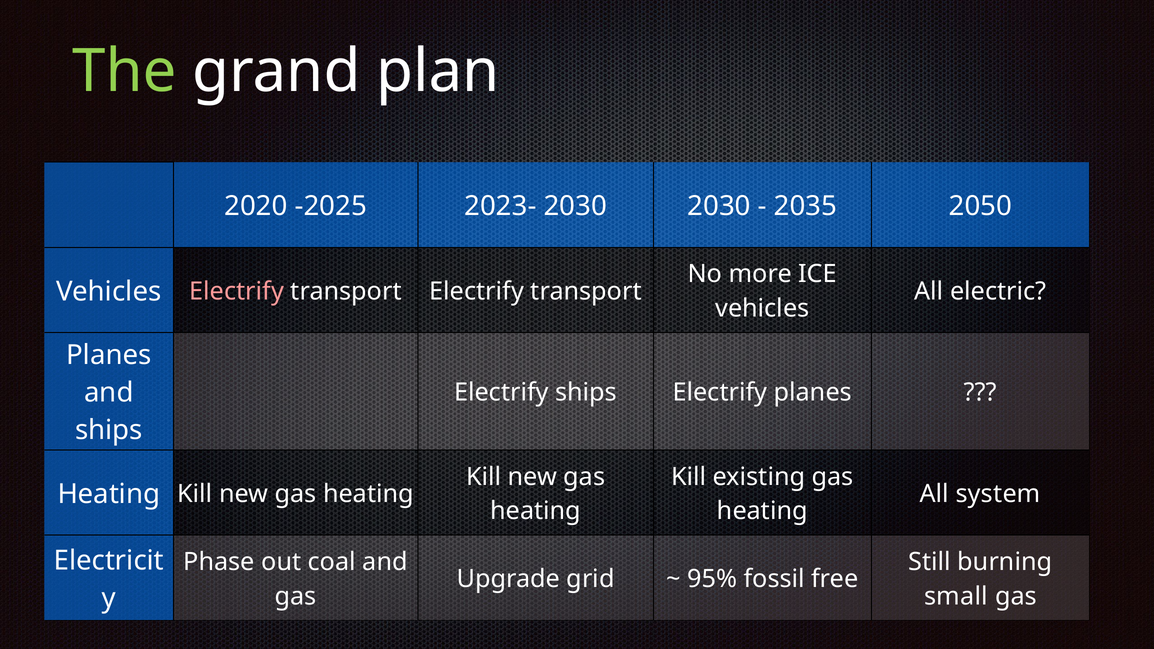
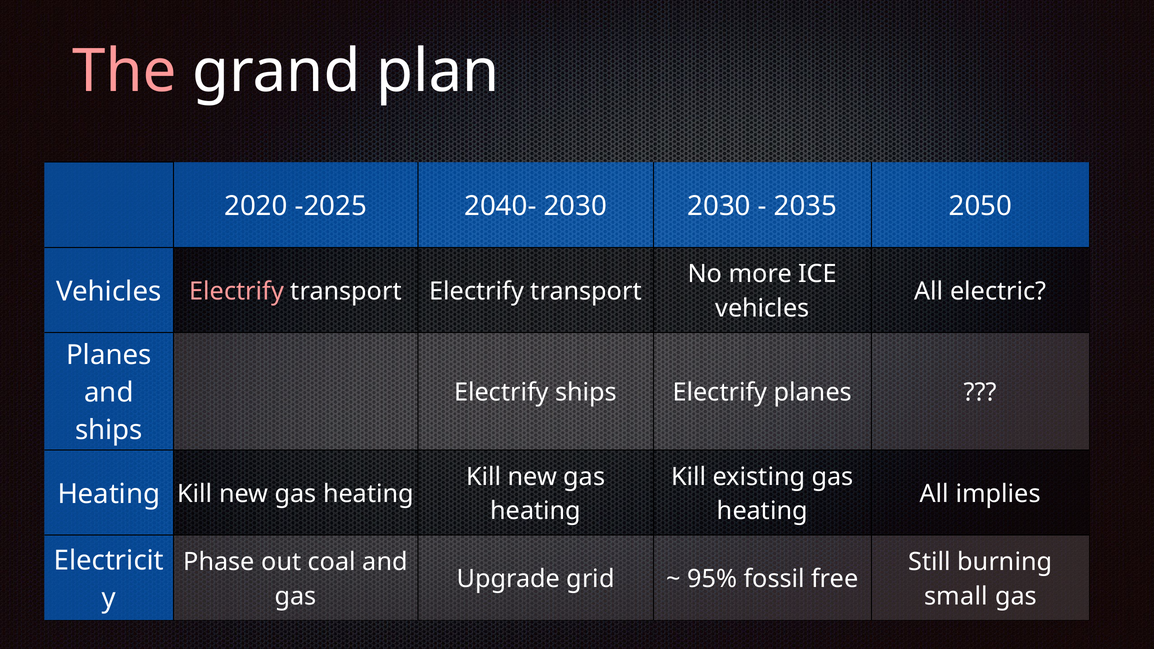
The colour: light green -> pink
2023-: 2023- -> 2040-
system: system -> implies
